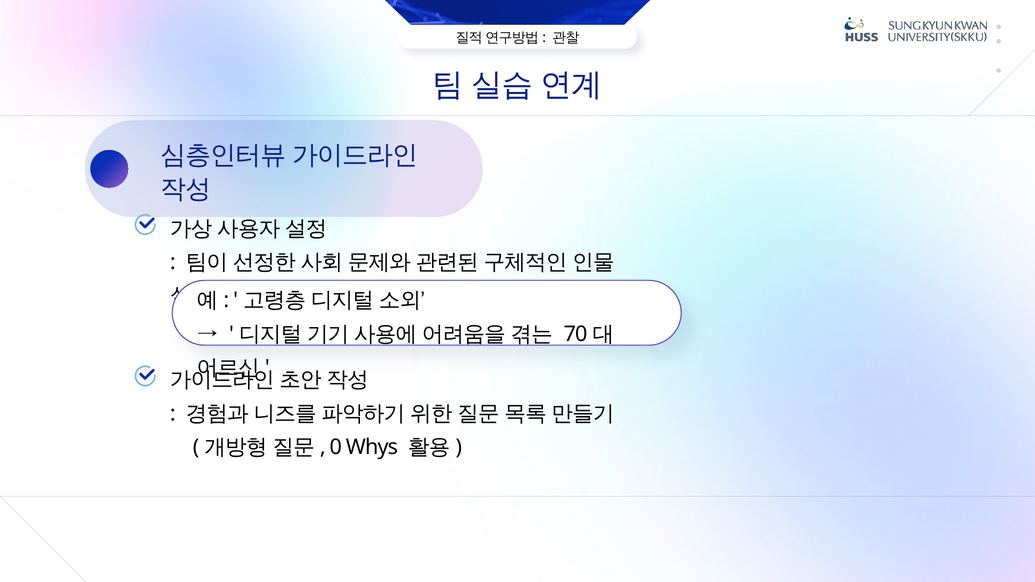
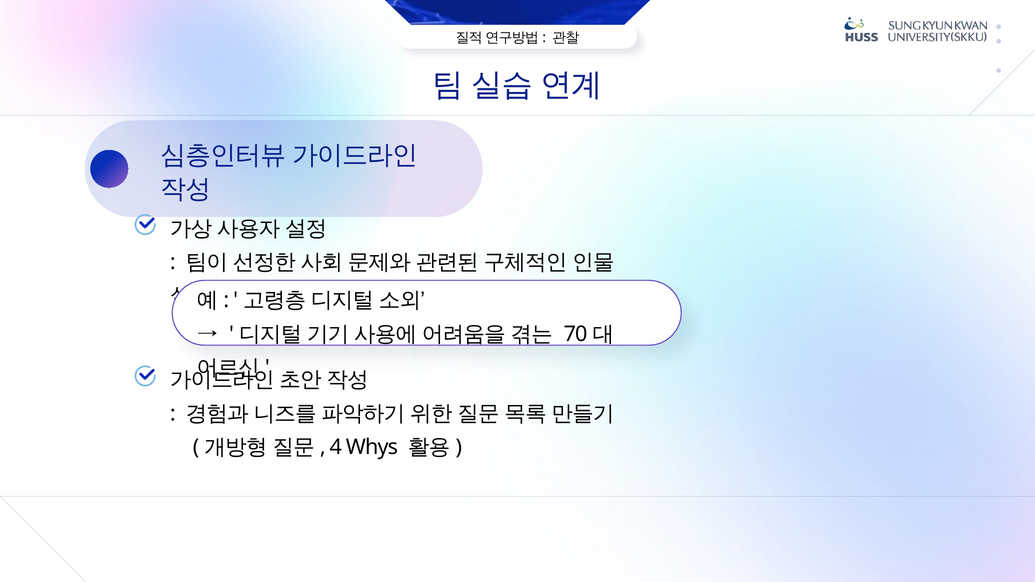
0: 0 -> 4
